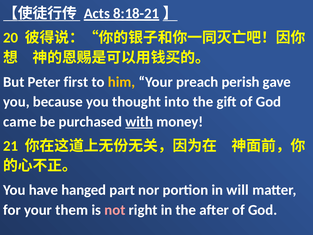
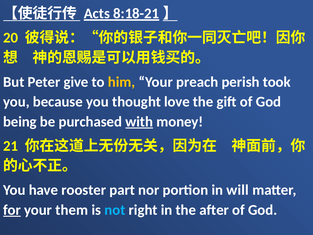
first: first -> give
gave: gave -> took
into: into -> love
came: came -> being
hanged: hanged -> rooster
for underline: none -> present
not colour: pink -> light blue
